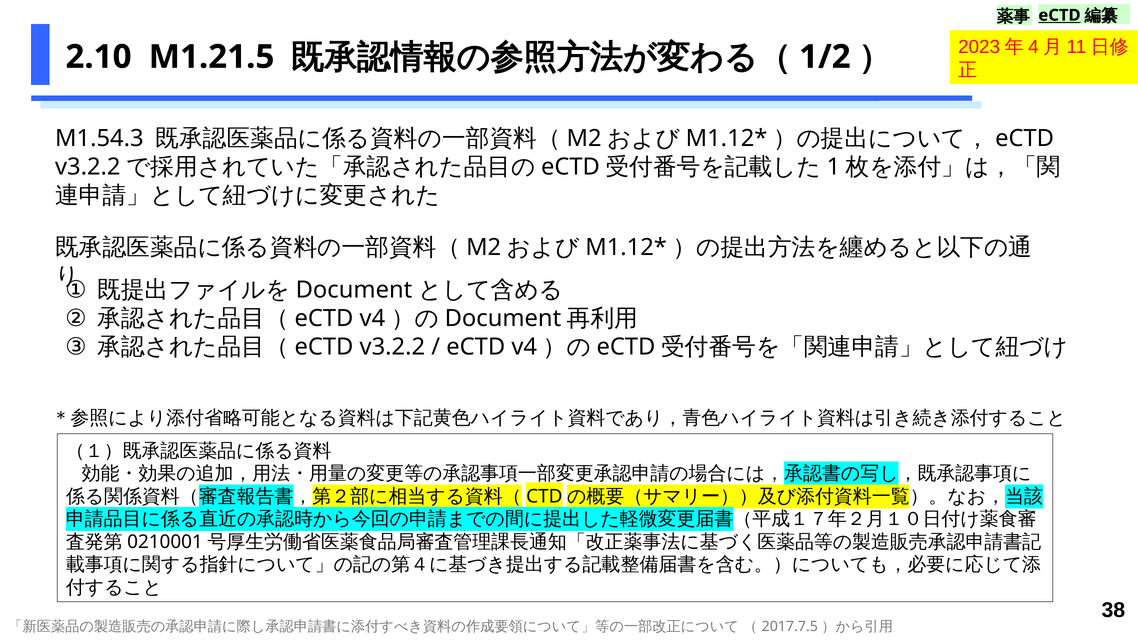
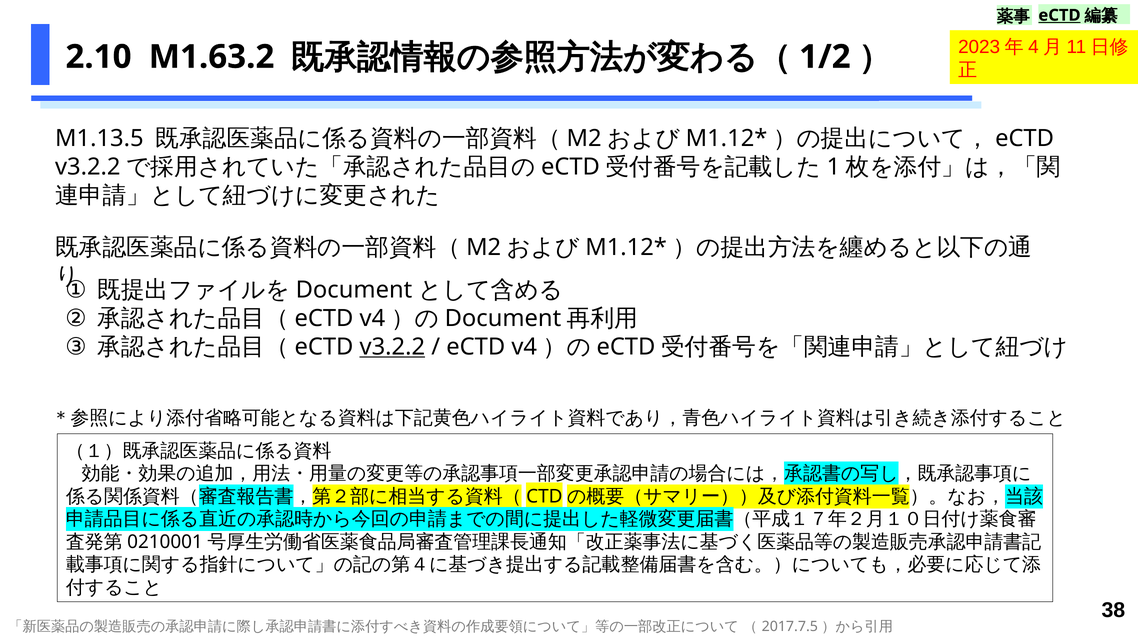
M1.21.5: M1.21.5 -> M1.63.2
M1.54.3: M1.54.3 -> M1.13.5
v3.2.2 underline: none -> present
